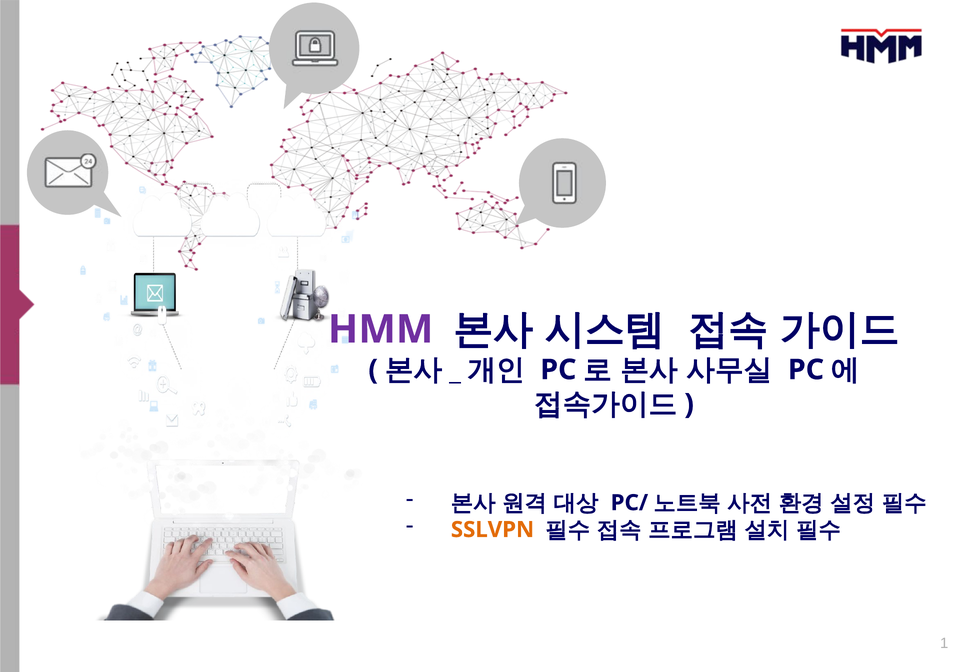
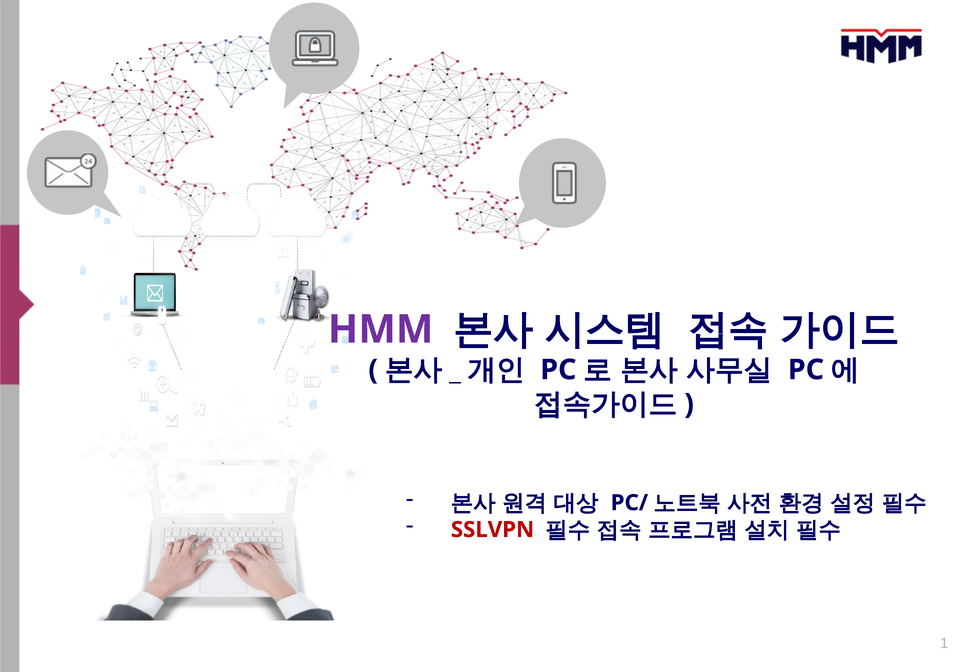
SSLVPN colour: orange -> red
